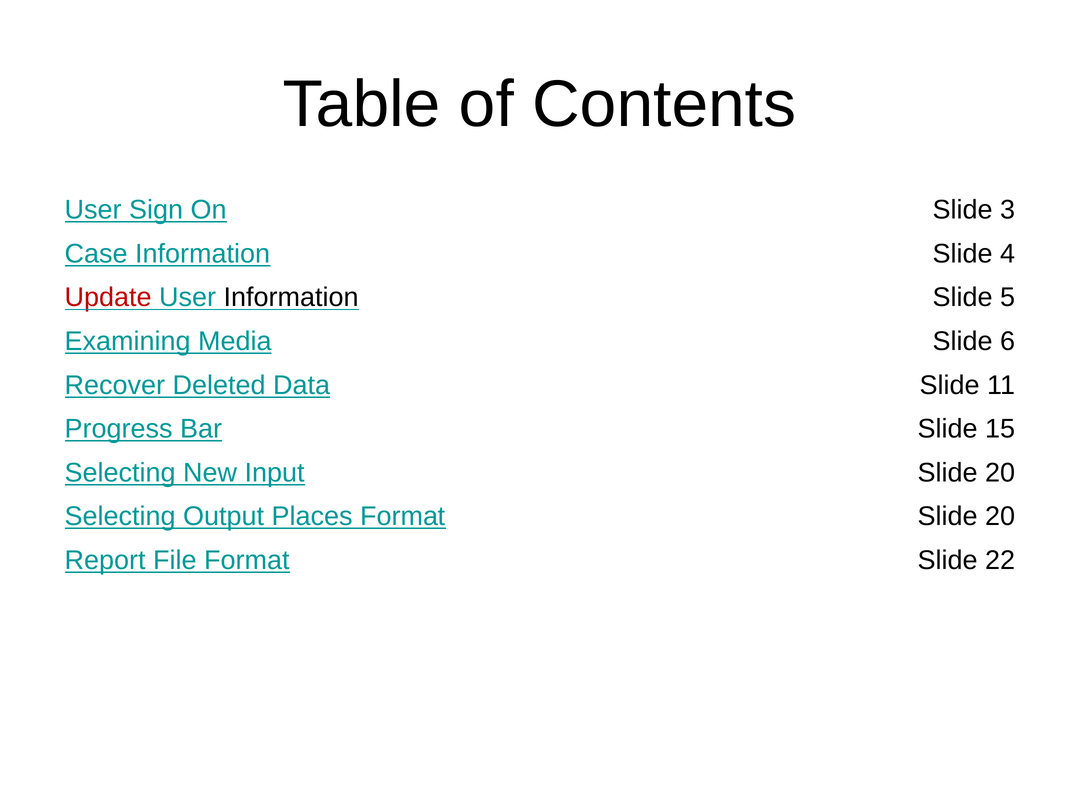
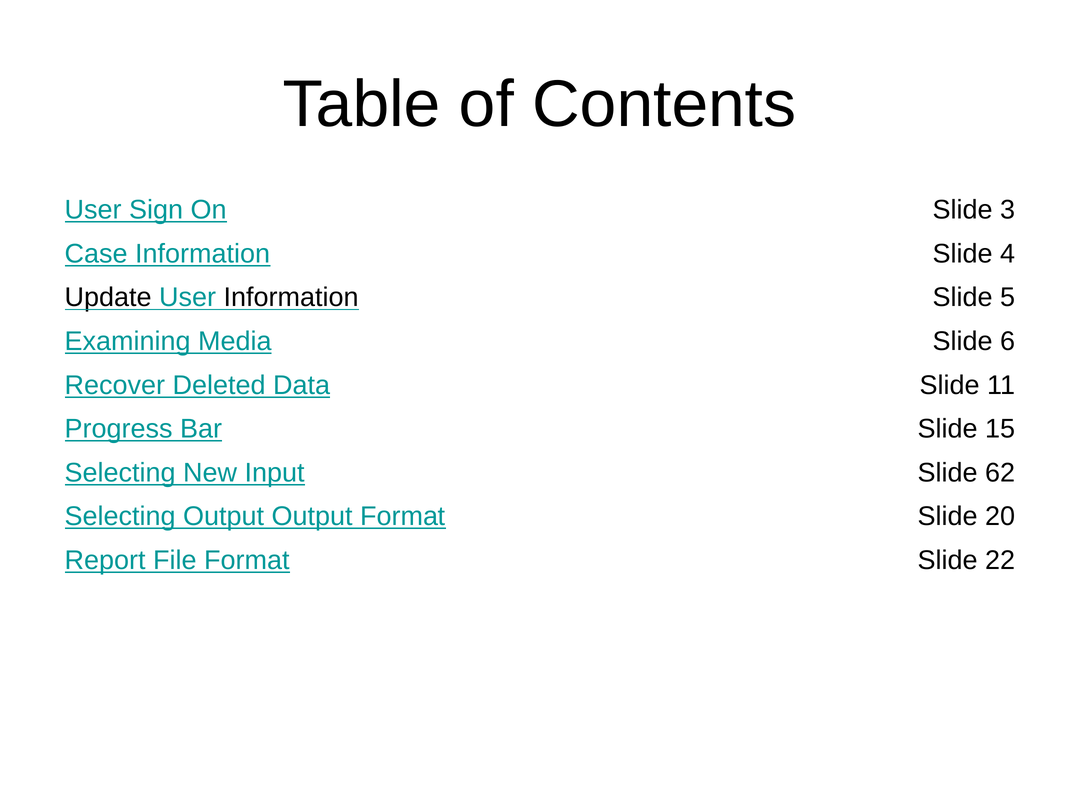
Update colour: red -> black
Input Slide 20: 20 -> 62
Output Places: Places -> Output
